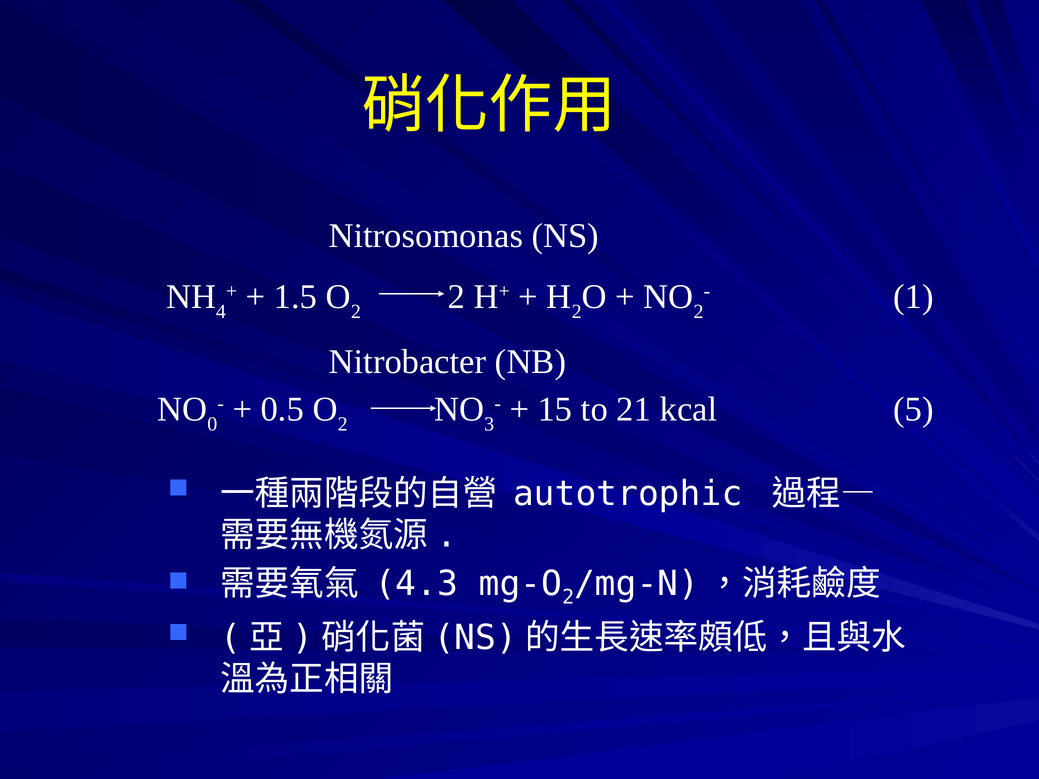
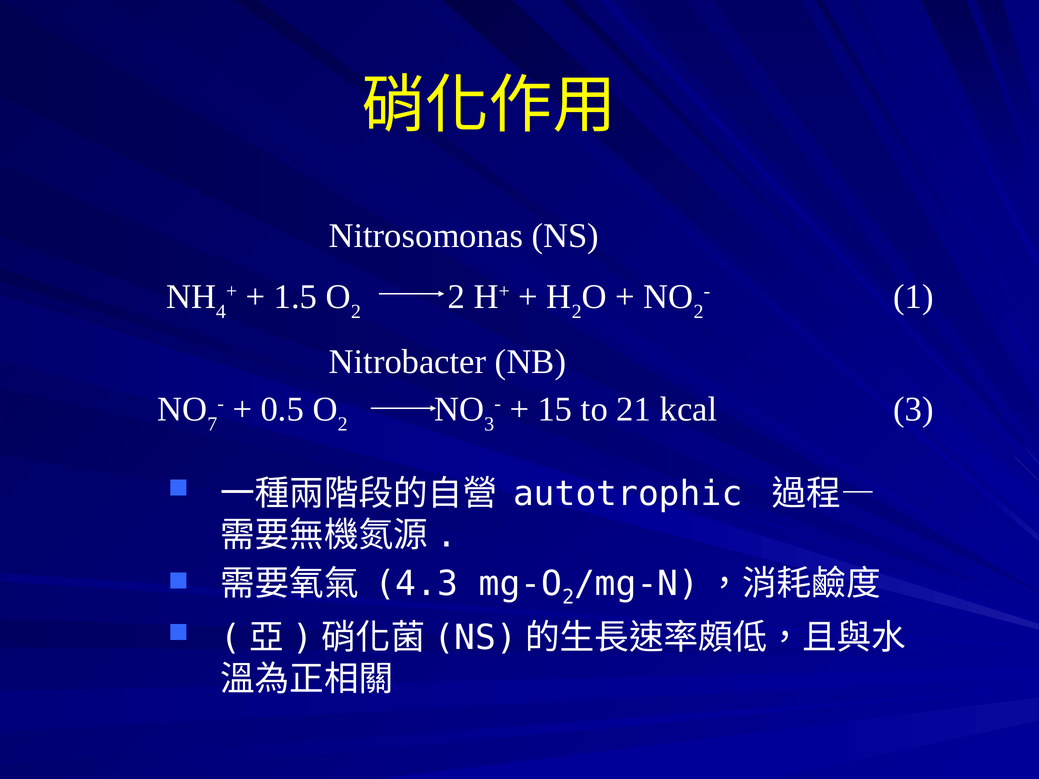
0: 0 -> 7
kcal 5: 5 -> 3
